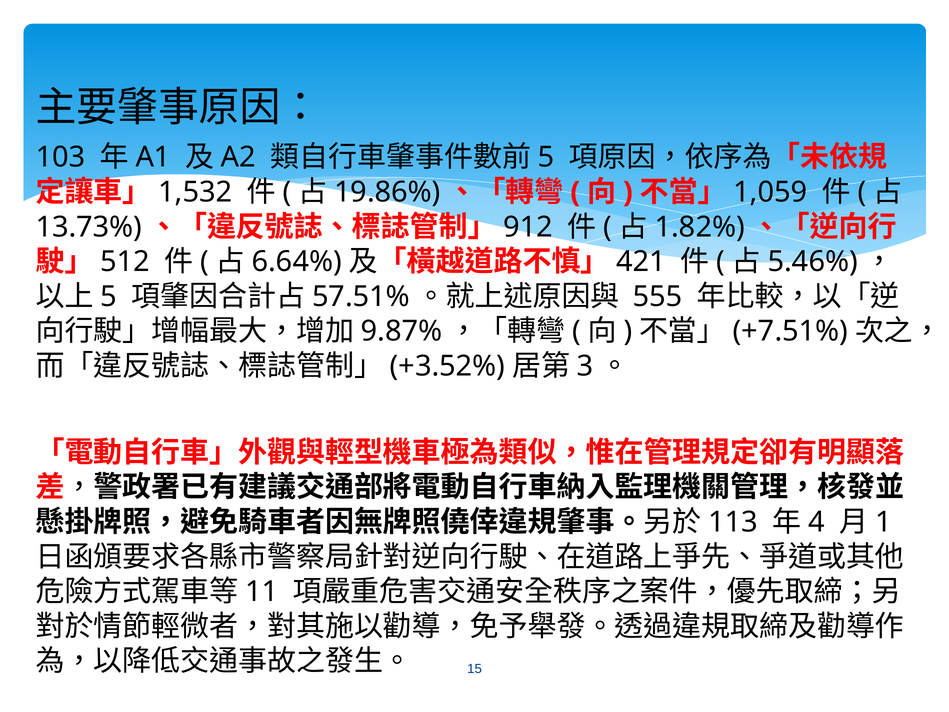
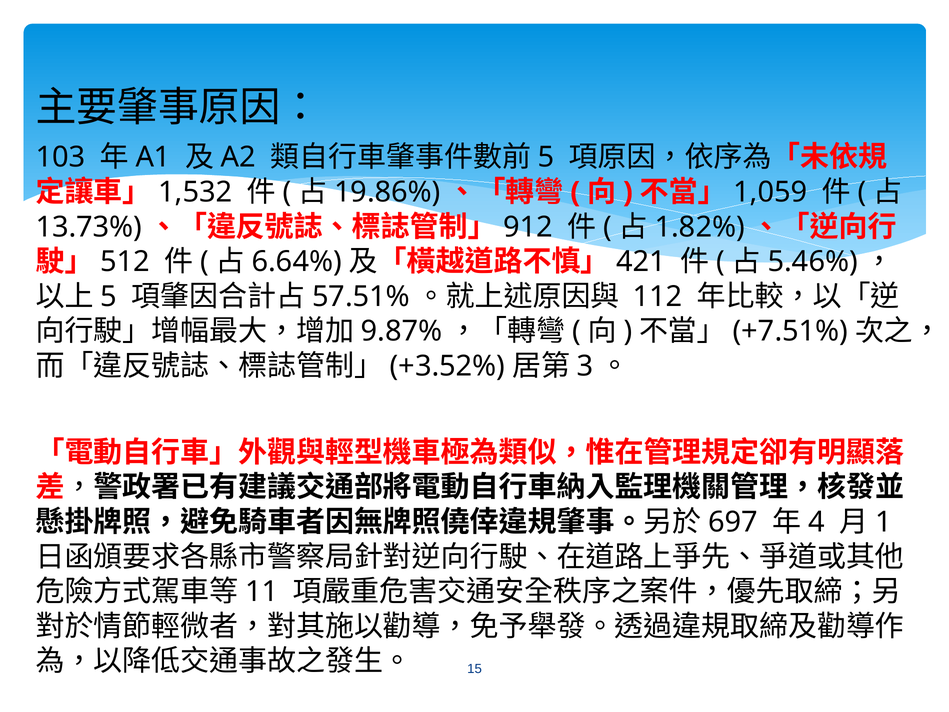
555: 555 -> 112
113: 113 -> 697
